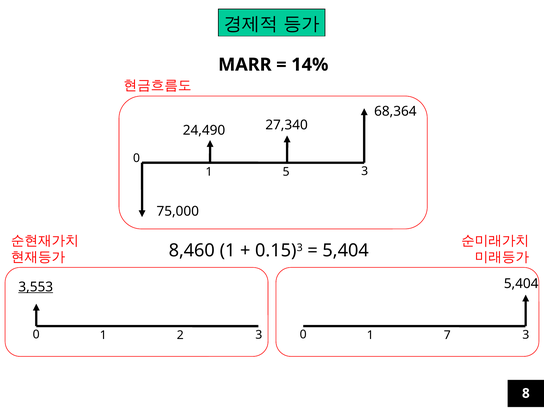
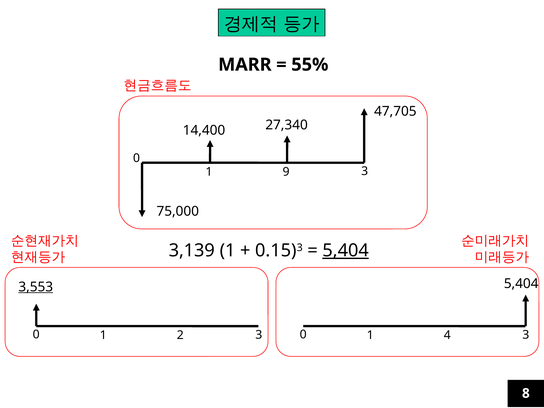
14%: 14% -> 55%
68,364: 68,364 -> 47,705
24,490: 24,490 -> 14,400
5: 5 -> 9
8,460: 8,460 -> 3,139
5,404 at (346, 251) underline: none -> present
7: 7 -> 4
